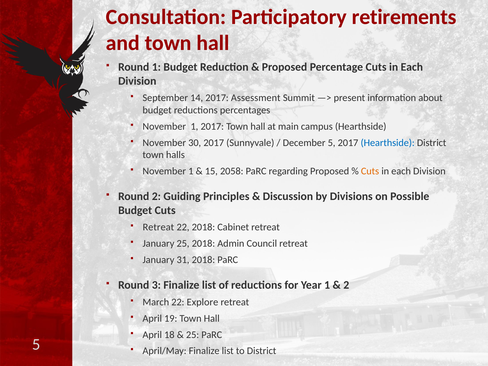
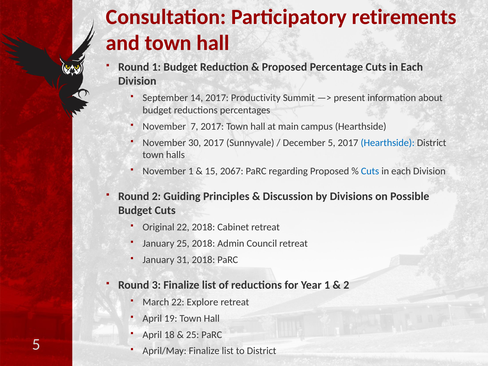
Assessment: Assessment -> Productivity
1 at (194, 126): 1 -> 7
2058: 2058 -> 2067
Cuts at (370, 171) colour: orange -> blue
Retreat at (158, 227): Retreat -> Original
